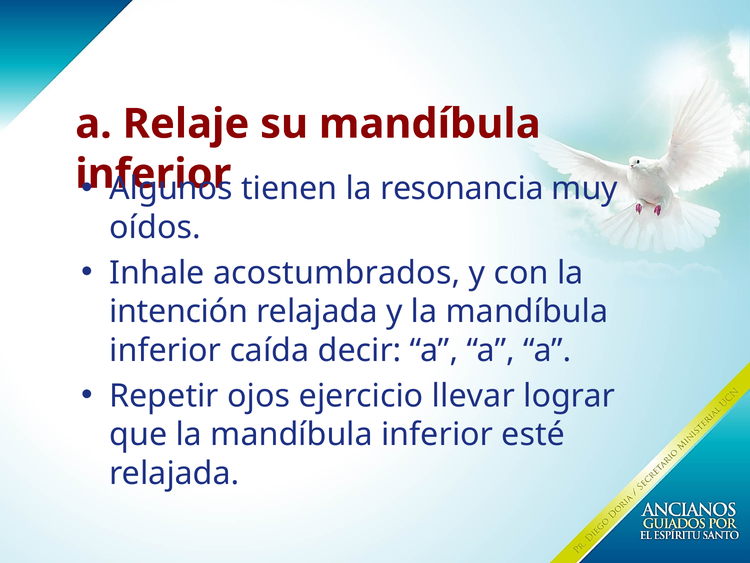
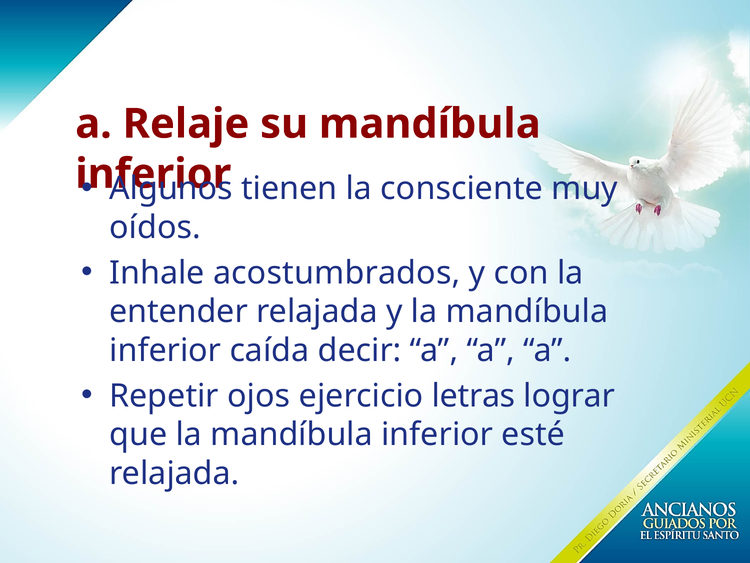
resonancia: resonancia -> consciente
intención: intención -> entender
llevar: llevar -> letras
